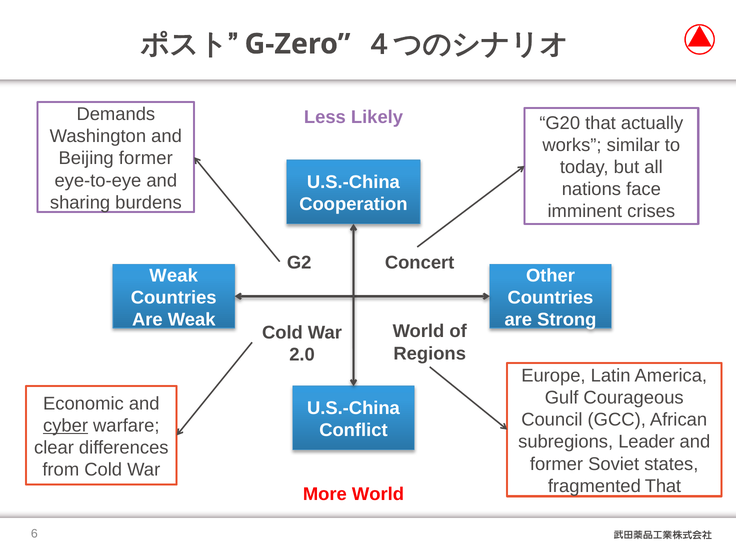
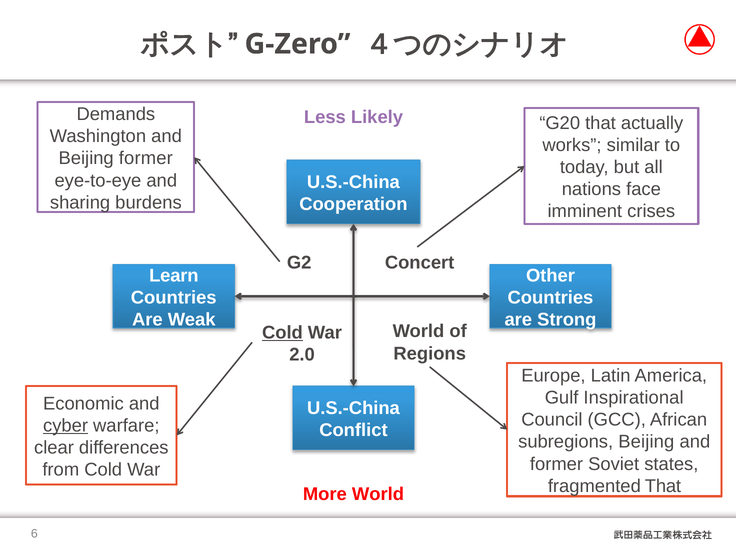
Weak at (174, 275): Weak -> Learn
Cold at (282, 333) underline: none -> present
Courageous: Courageous -> Inspirational
subregions Leader: Leader -> Beijing
